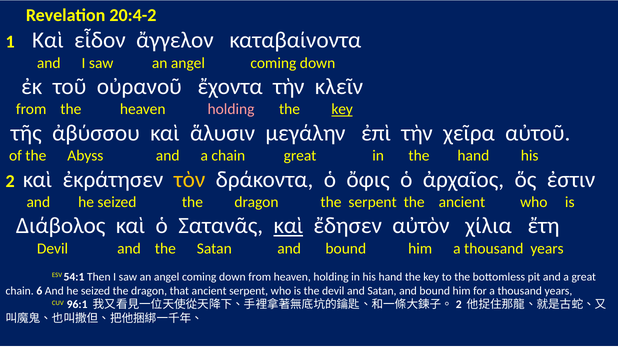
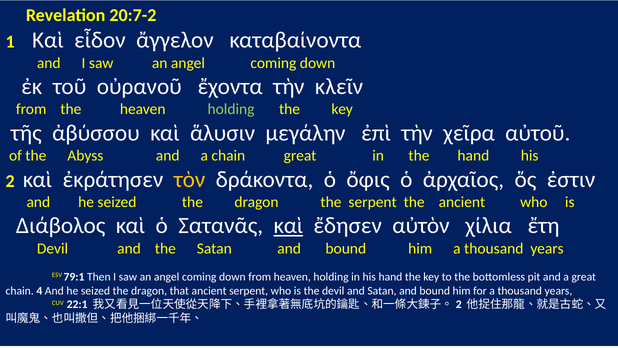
20:4-2: 20:4-2 -> 20:7-2
holding at (231, 109) colour: pink -> light green
key at (342, 109) underline: present -> none
54:1: 54:1 -> 79:1
6: 6 -> 4
96:1: 96:1 -> 22:1
